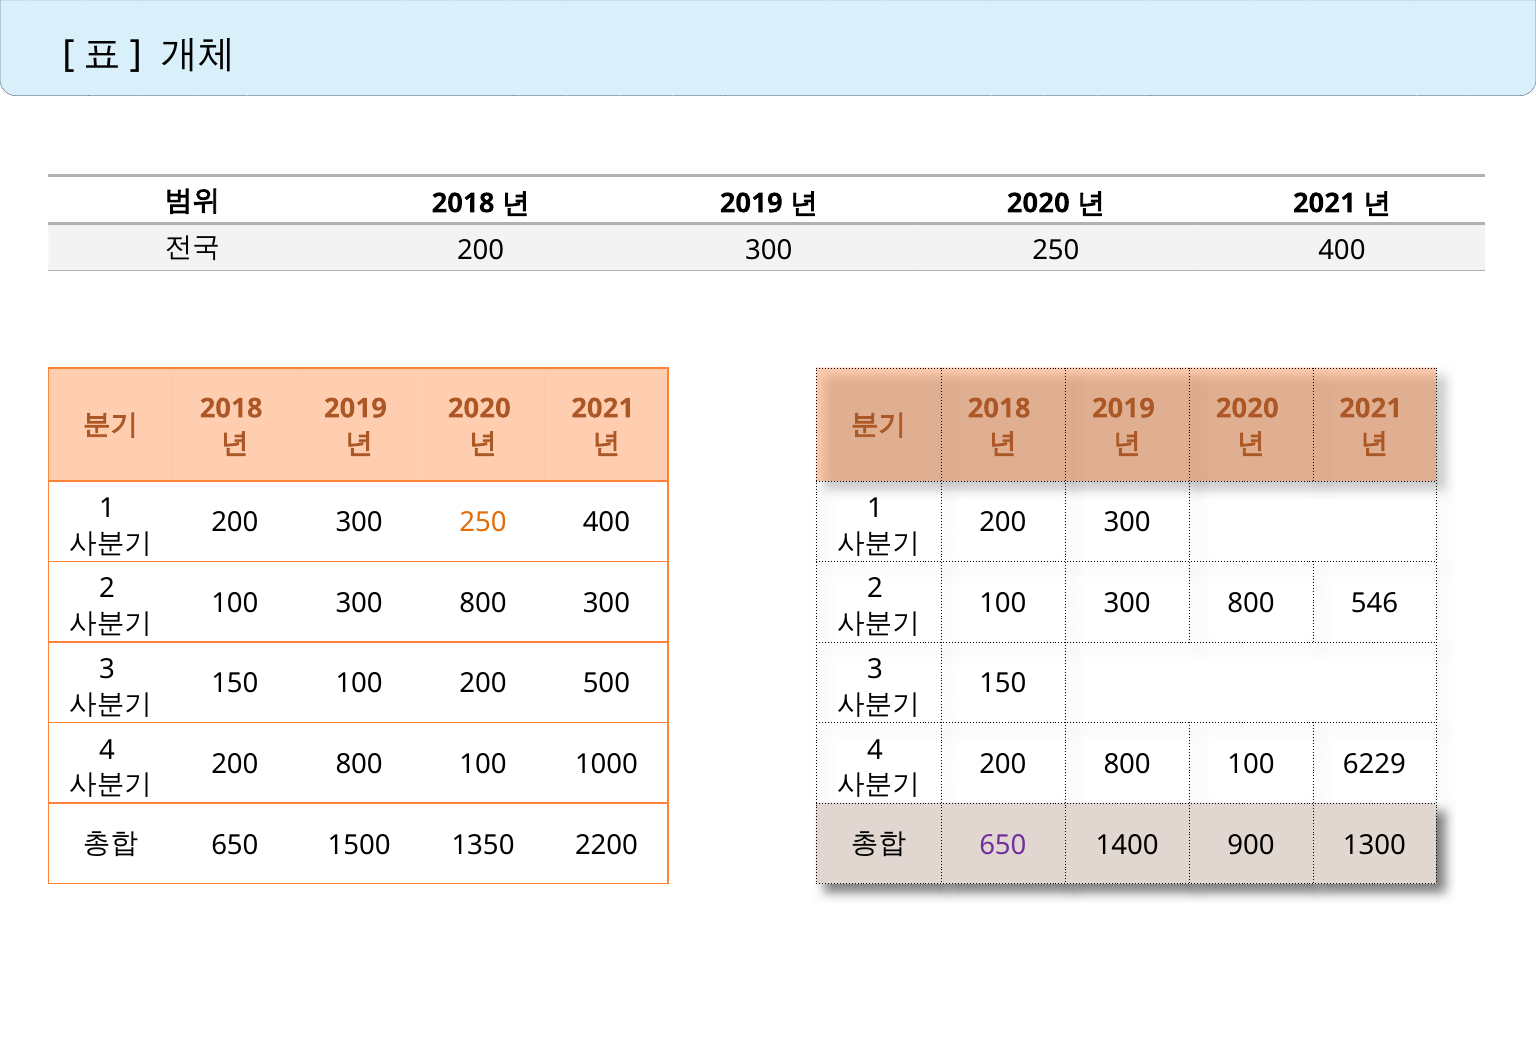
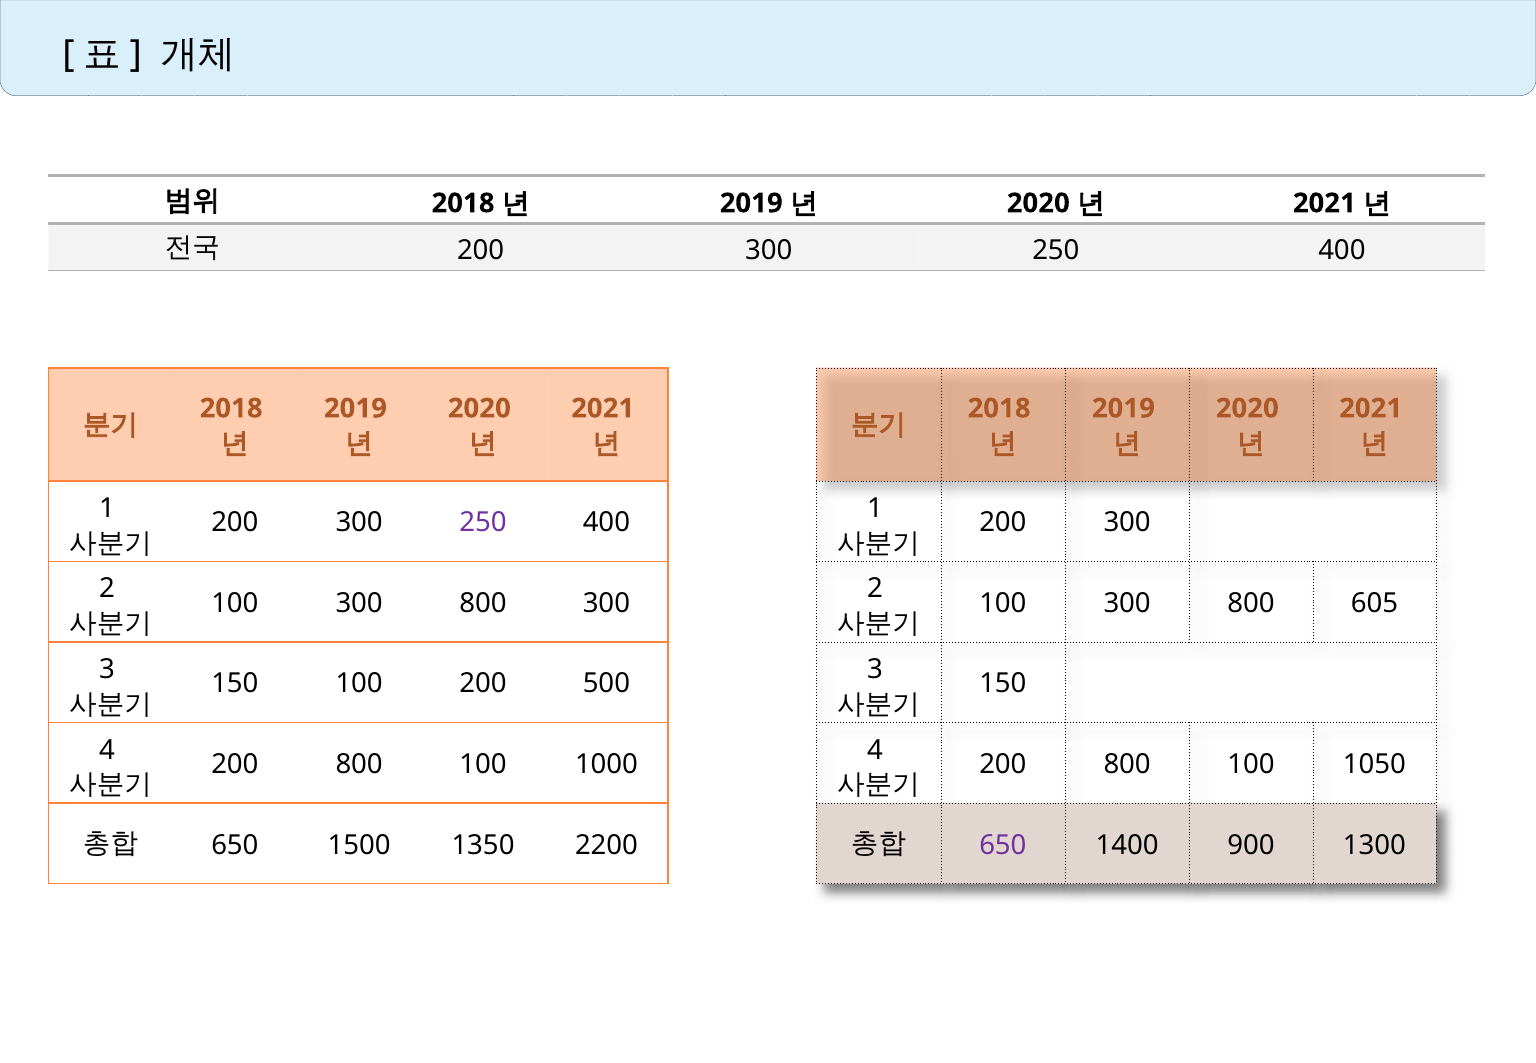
250 at (483, 523) colour: orange -> purple
546: 546 -> 605
6229: 6229 -> 1050
